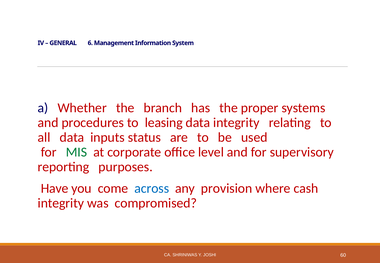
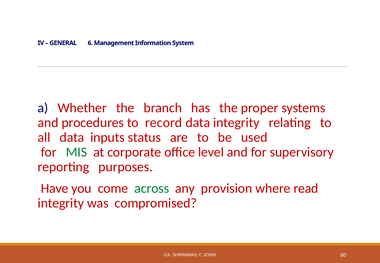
leasing: leasing -> record
across colour: blue -> green
cash: cash -> read
